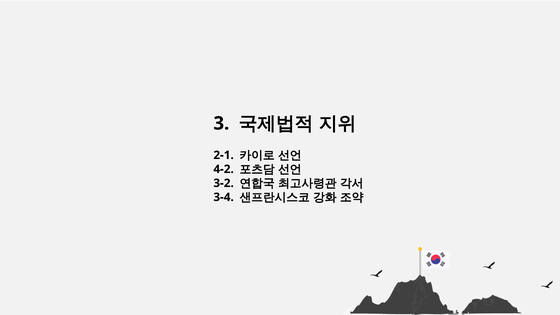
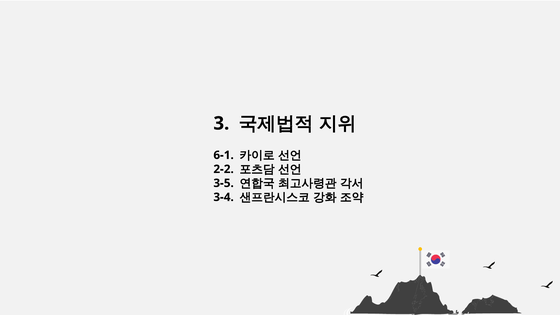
2-1: 2-1 -> 6-1
4-2: 4-2 -> 2-2
3-2: 3-2 -> 3-5
